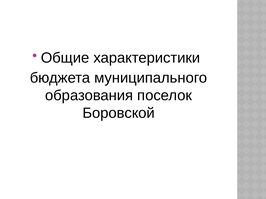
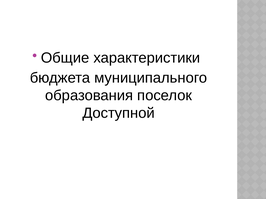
Боровской: Боровской -> Доступной
